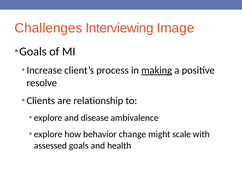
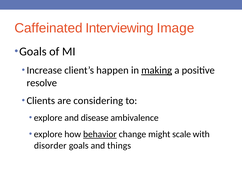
Challenges: Challenges -> Caffeinated
process: process -> happen
relationship: relationship -> considering
behavior underline: none -> present
assessed: assessed -> disorder
health: health -> things
